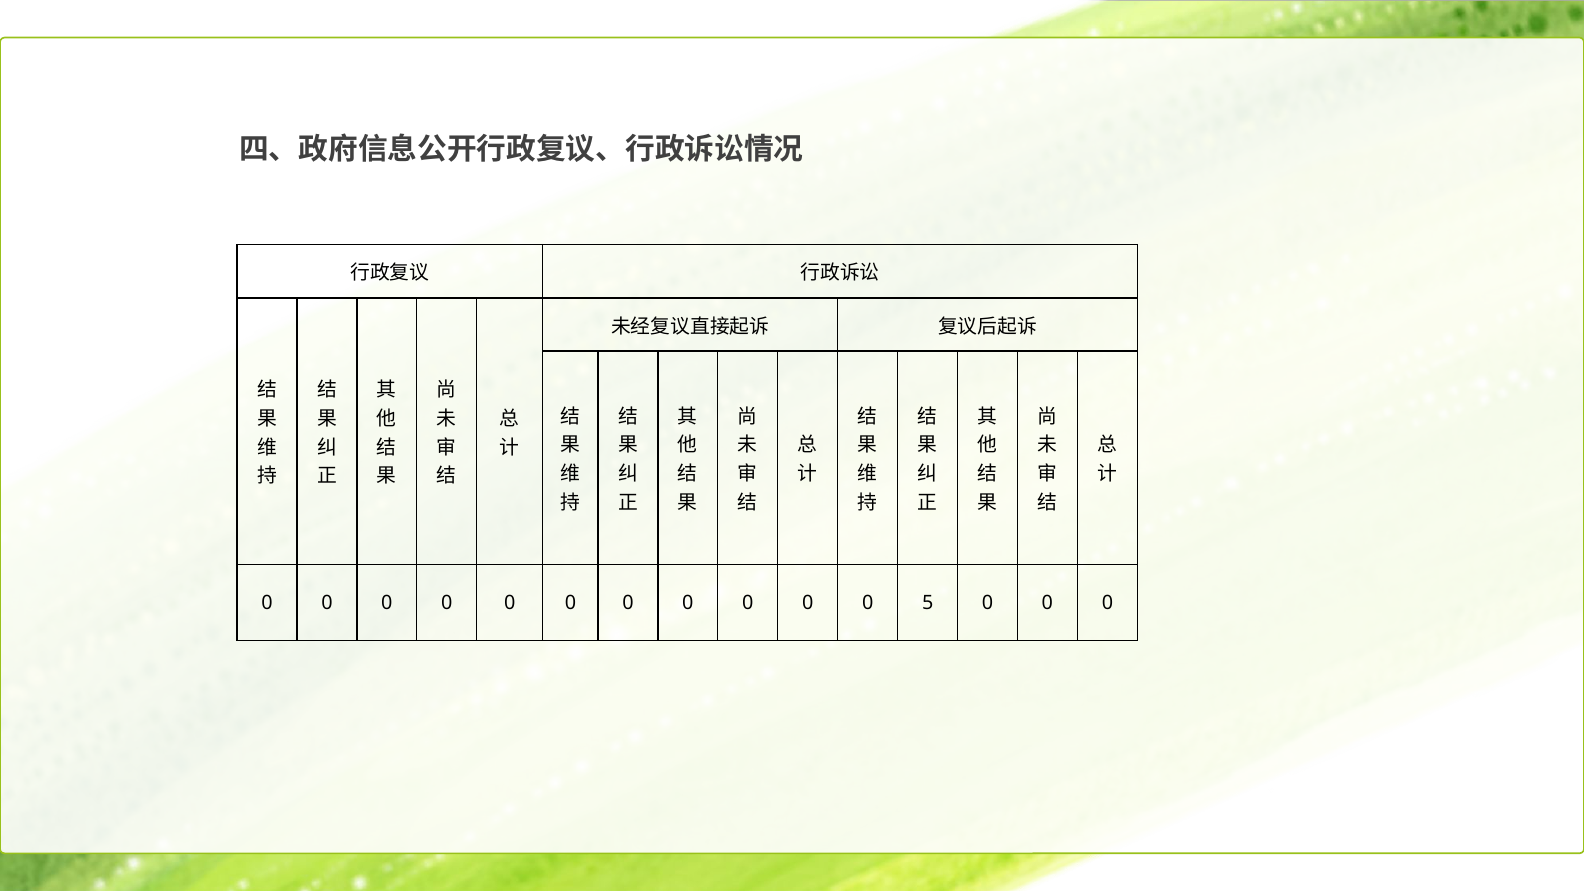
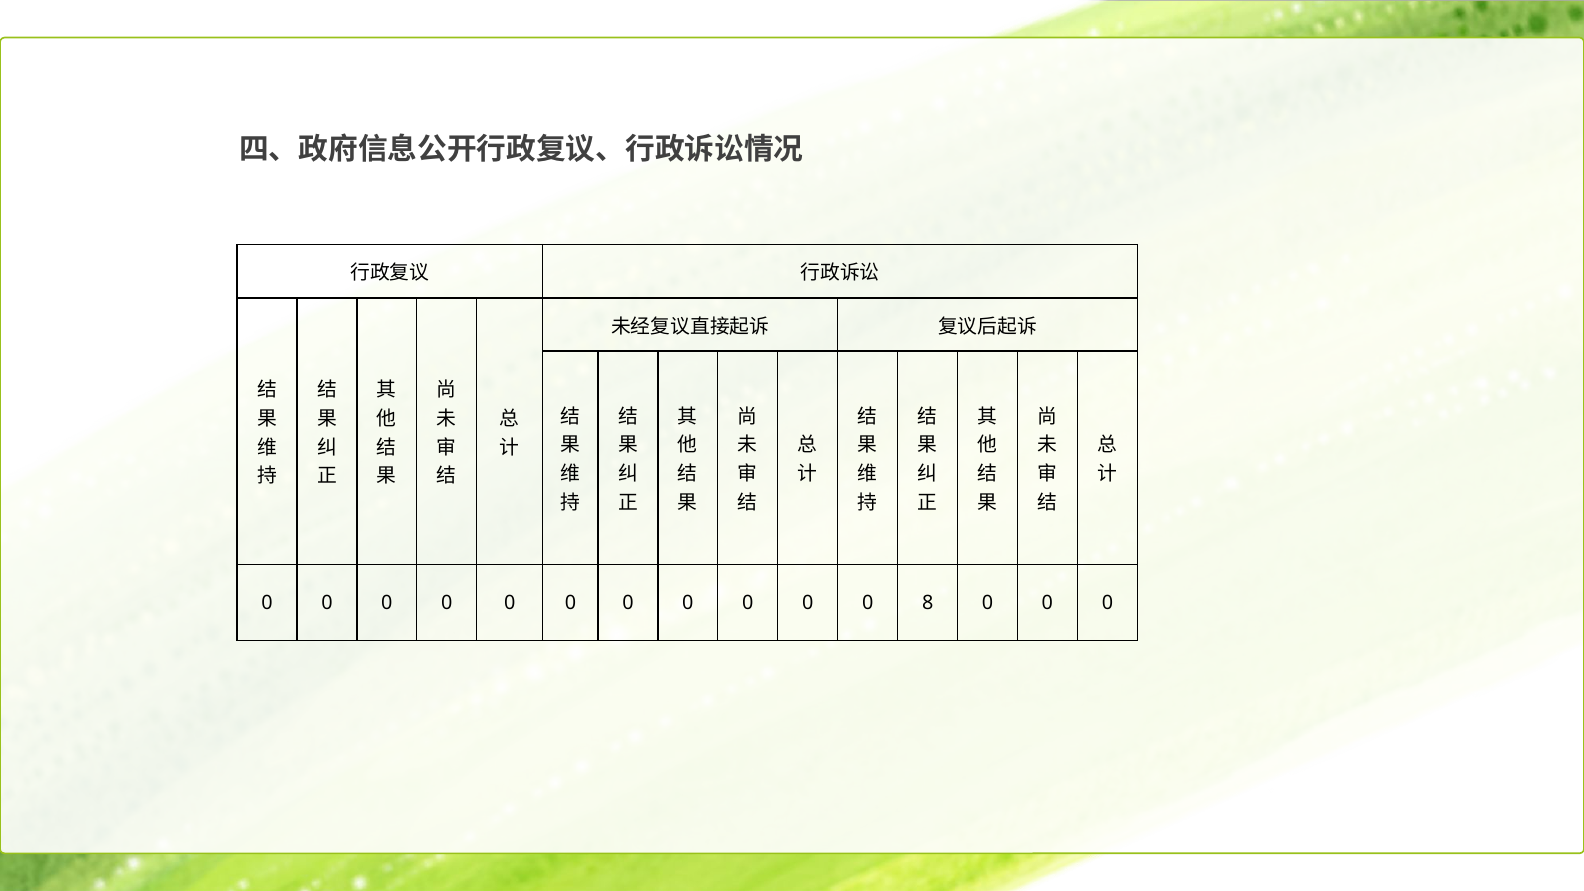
5: 5 -> 8
